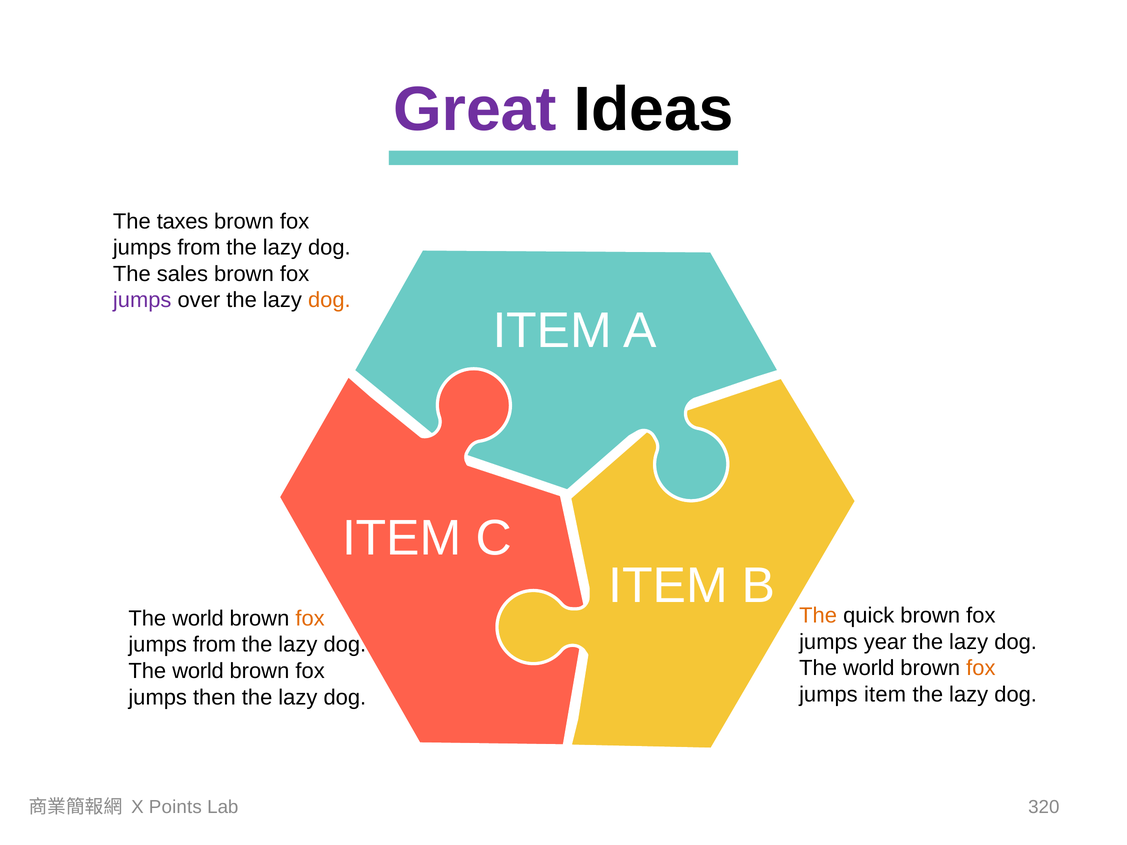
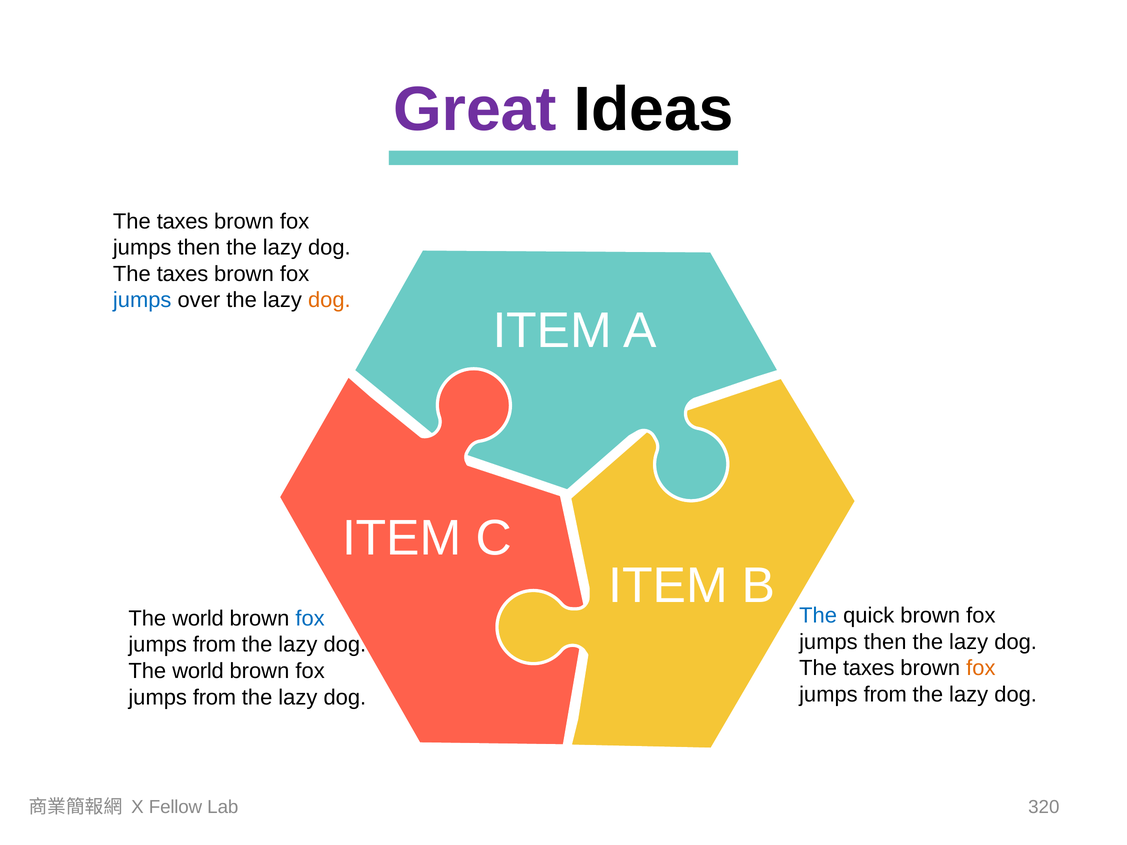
from at (199, 248): from -> then
sales at (182, 274): sales -> taxes
jumps at (142, 300) colour: purple -> blue
The at (818, 616) colour: orange -> blue
fox at (310, 619) colour: orange -> blue
year at (885, 642): year -> then
world at (869, 668): world -> taxes
item at (885, 695): item -> from
then at (214, 697): then -> from
Points: Points -> Fellow
